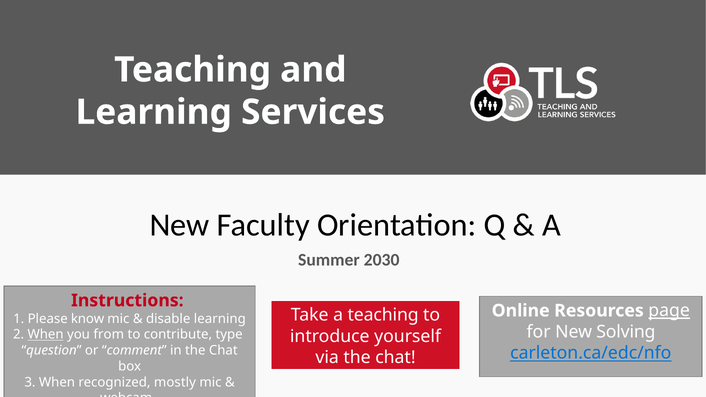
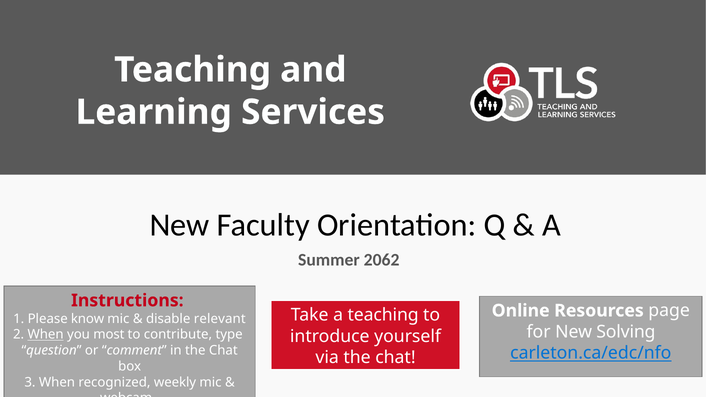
2030: 2030 -> 2062
page underline: present -> none
disable learning: learning -> relevant
from: from -> most
mostly: mostly -> weekly
